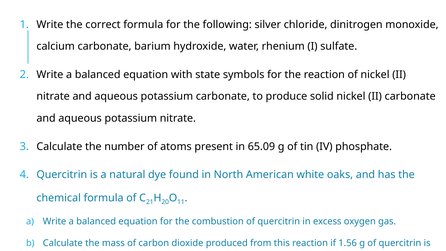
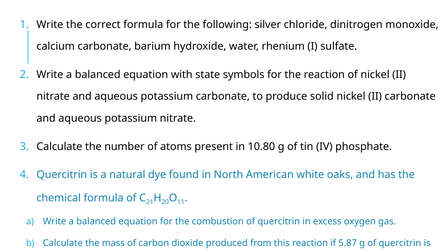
65.09: 65.09 -> 10.80
1.56: 1.56 -> 5.87
